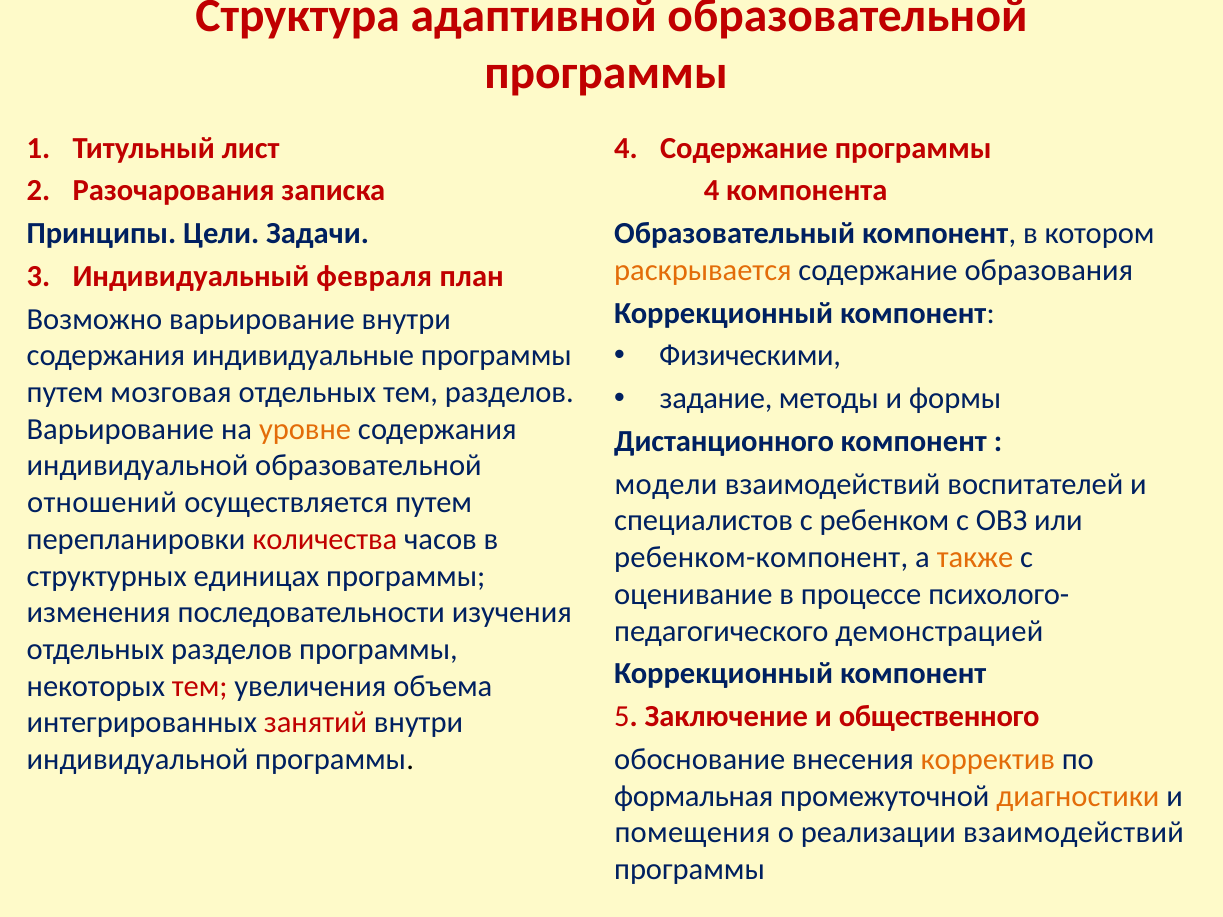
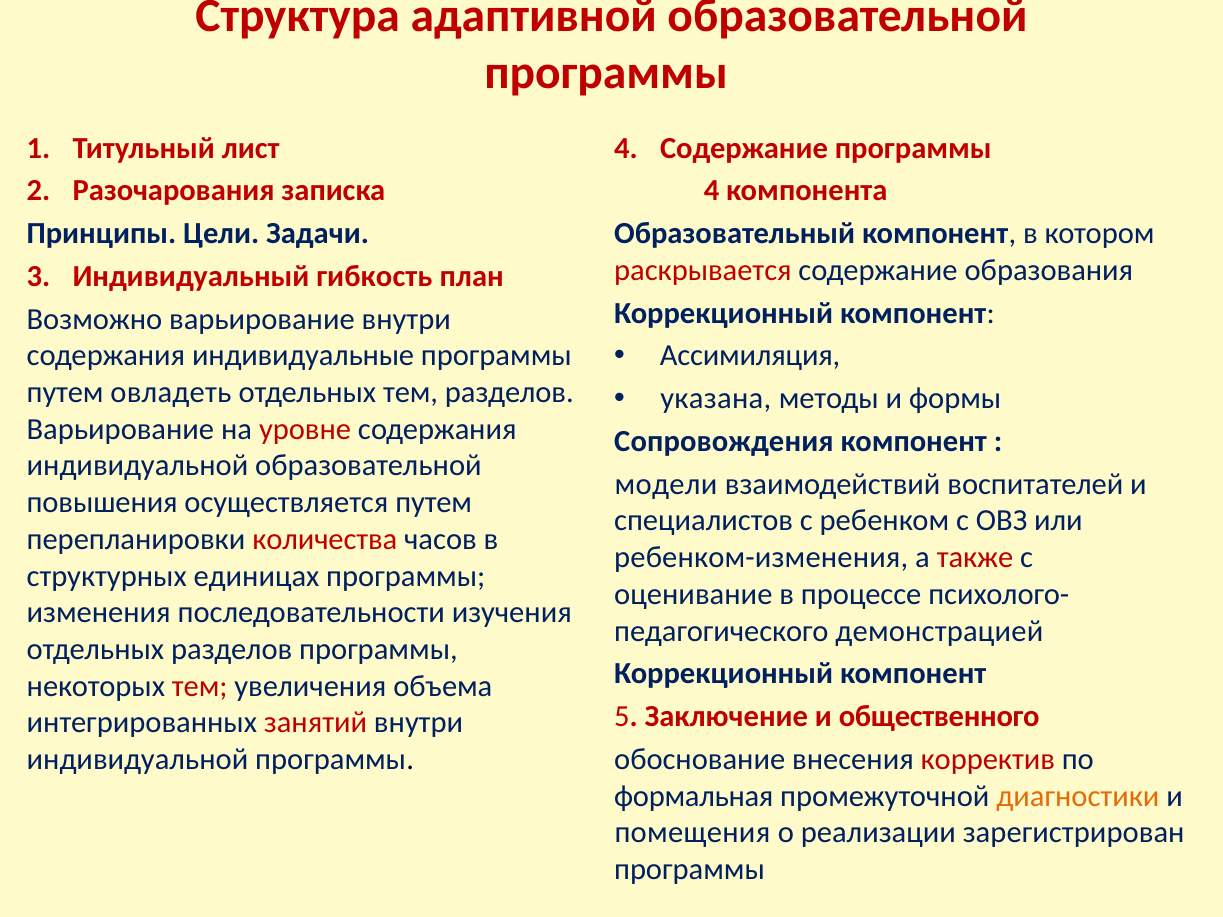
раскрывается colour: orange -> red
февраля: февраля -> гибкость
Физическими: Физическими -> Ассимиляция
мозговая: мозговая -> овладеть
задание: задание -> указана
уровне colour: orange -> red
Дистанционного: Дистанционного -> Сопровождения
отношений: отношений -> повышения
ребенком-компонент: ребенком-компонент -> ребенком-изменения
также colour: orange -> red
корректив colour: orange -> red
реализации взаимодействий: взаимодействий -> зарегистрирован
